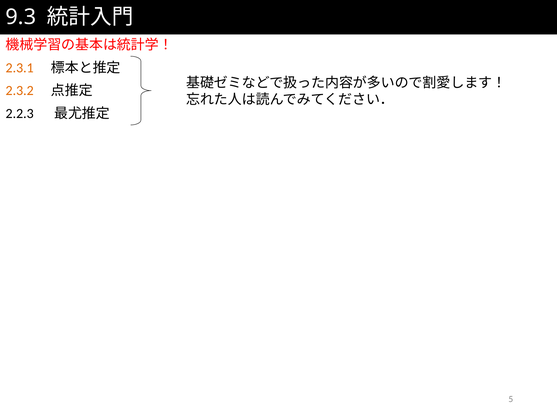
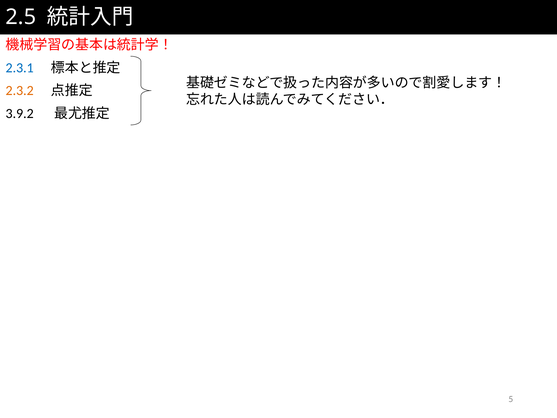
9.3: 9.3 -> 2.5
2.3.1 colour: orange -> blue
2.2.3: 2.2.3 -> 3.9.2
